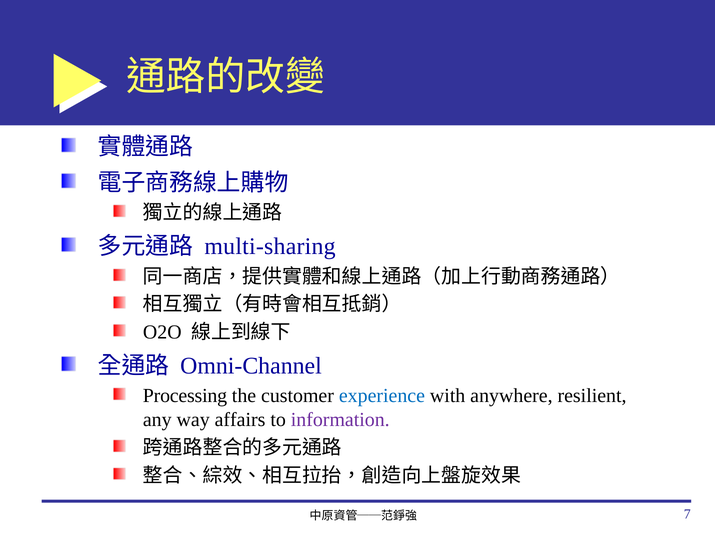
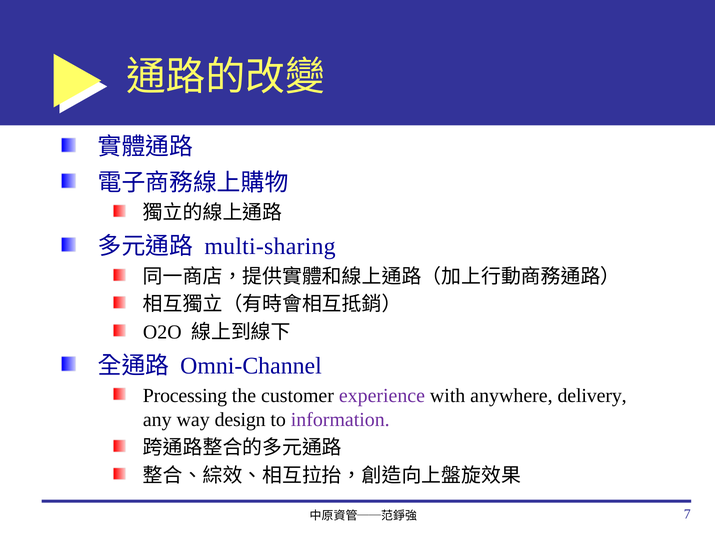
experience colour: blue -> purple
resilient: resilient -> delivery
affairs: affairs -> design
